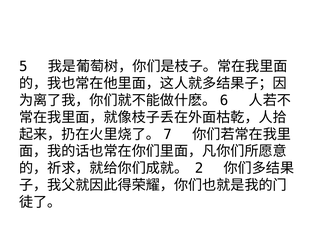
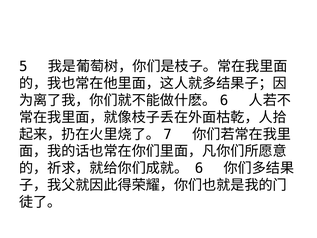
2 at (199, 168): 2 -> 6
